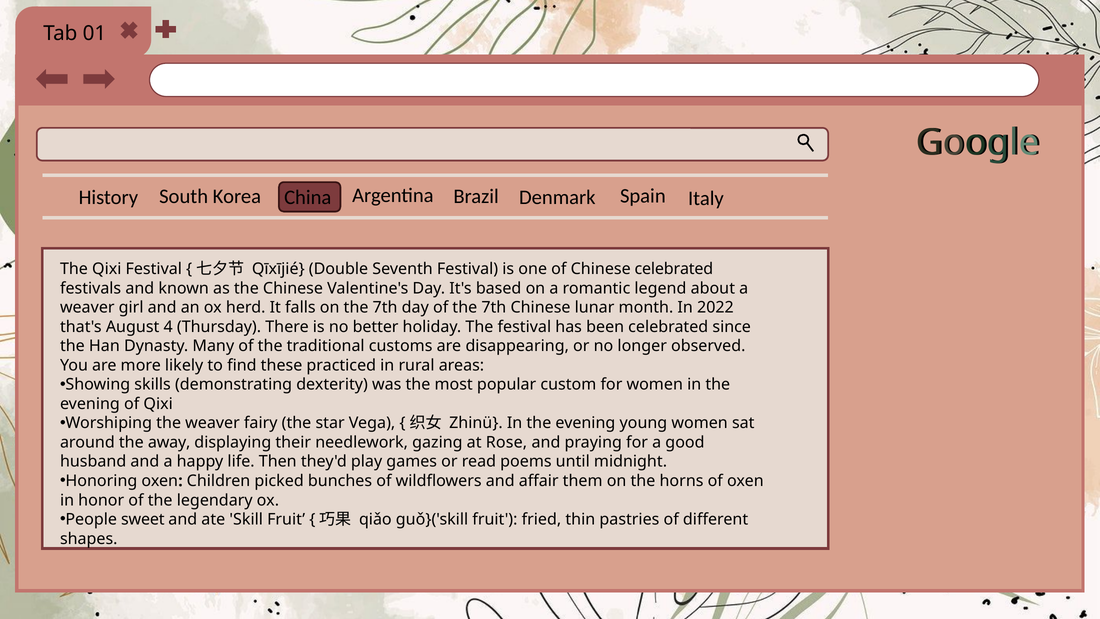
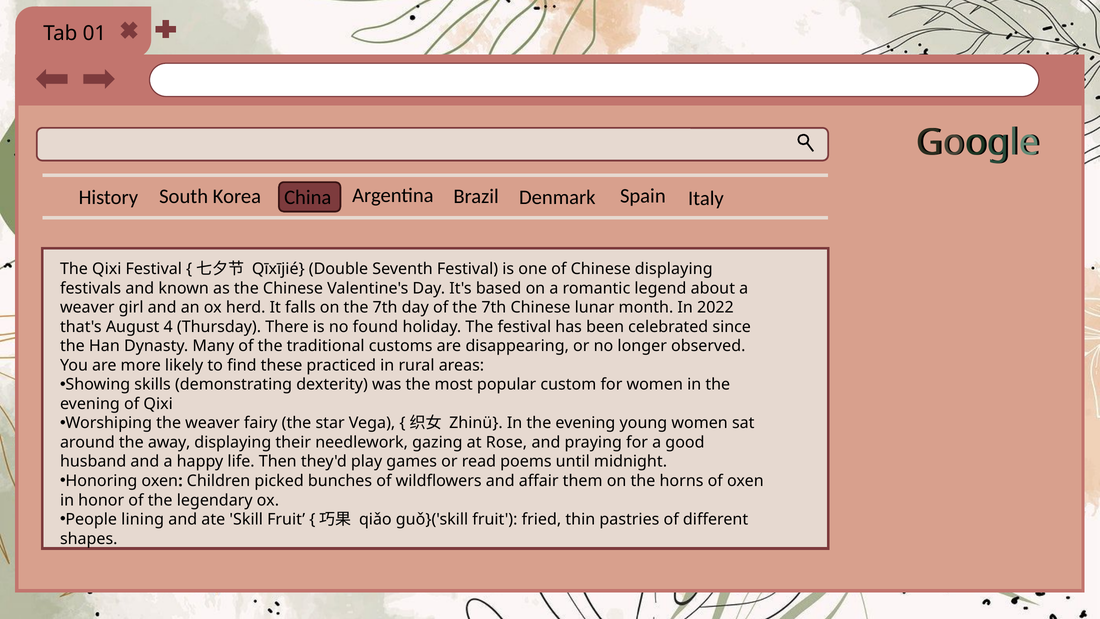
Chinese celebrated: celebrated -> displaying
better: better -> found
sweet: sweet -> lining
